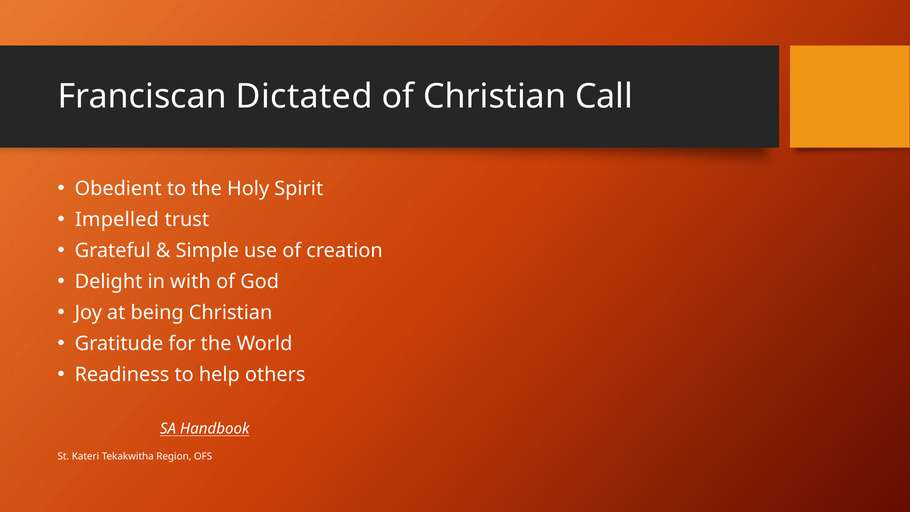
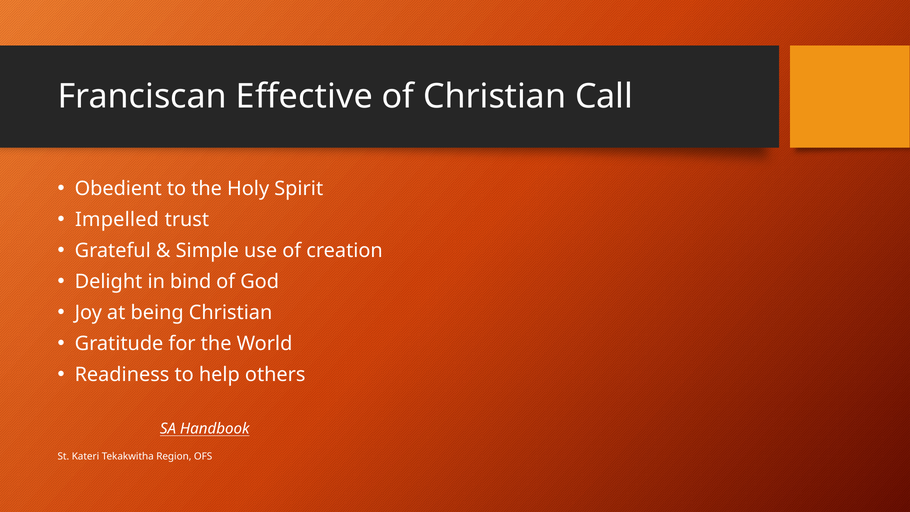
Dictated: Dictated -> Effective
with: with -> bind
